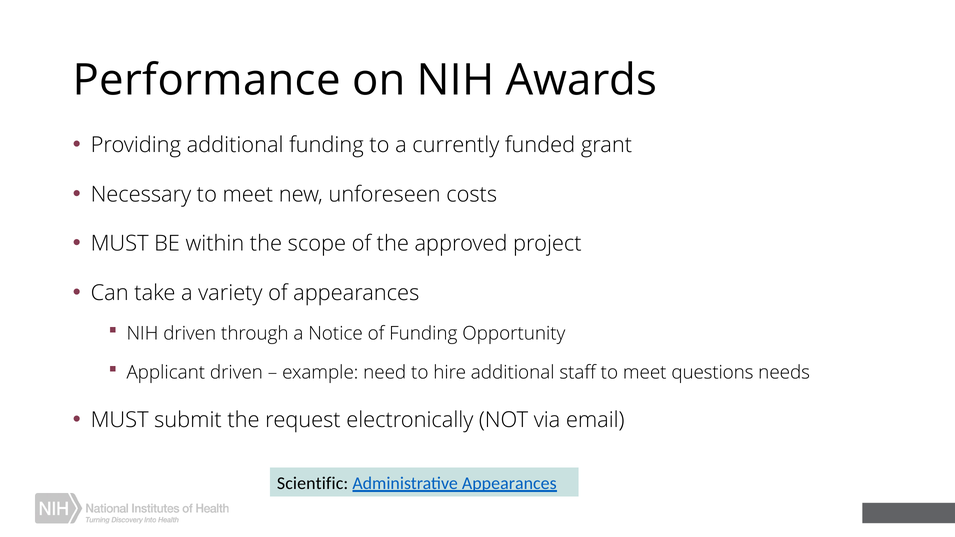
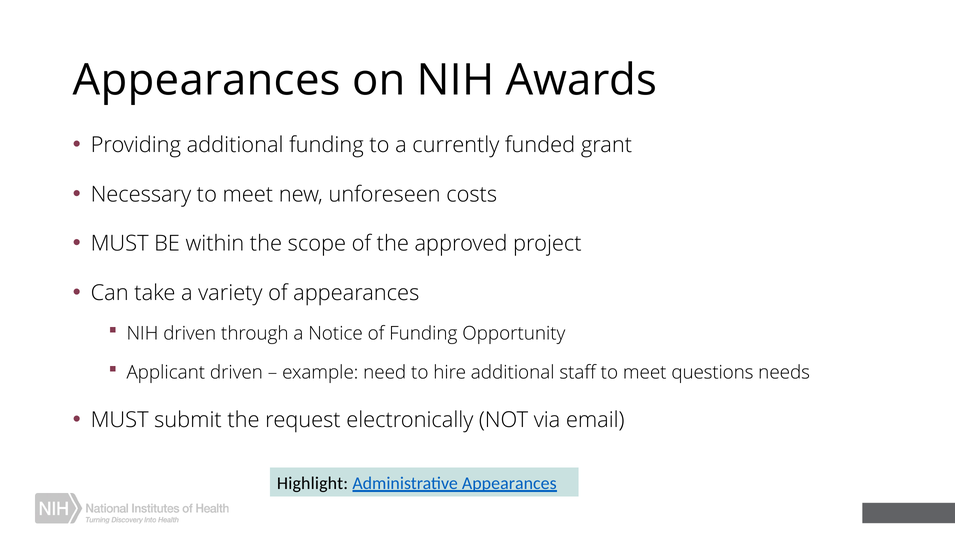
Performance at (207, 80): Performance -> Appearances
Scientific: Scientific -> Highlight
